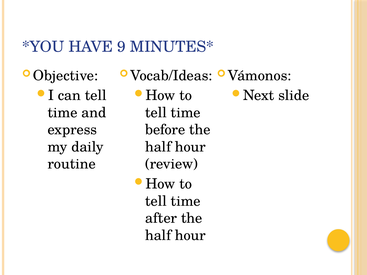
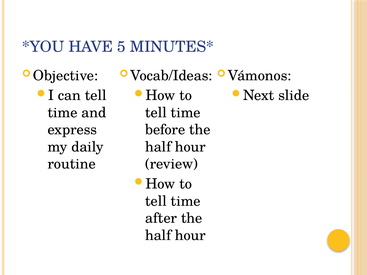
9: 9 -> 5
